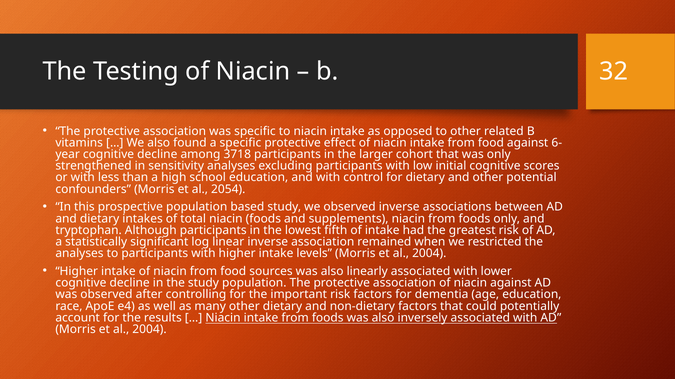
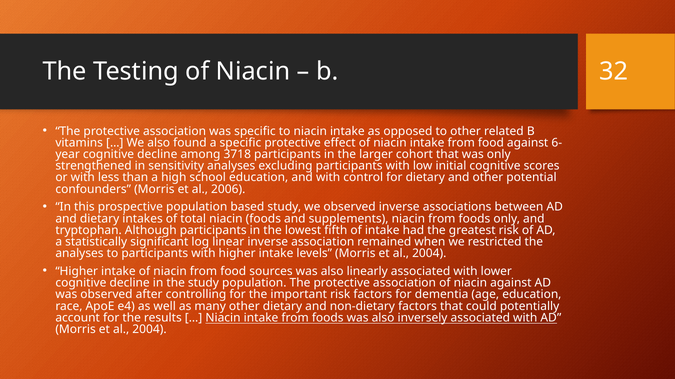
2054: 2054 -> 2006
